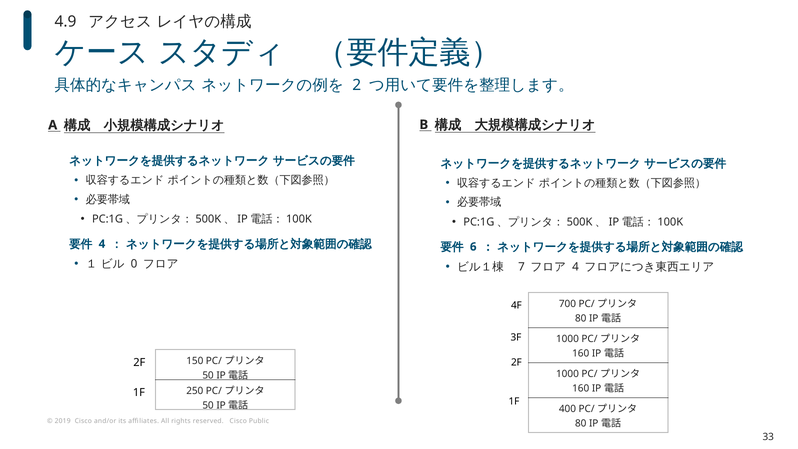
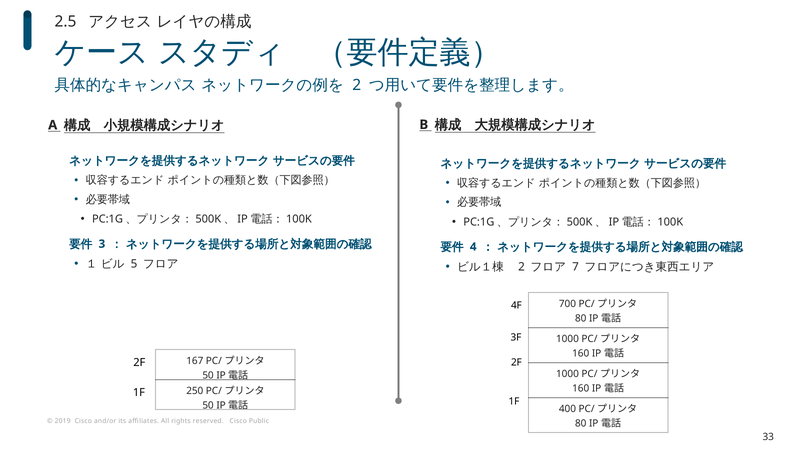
4.9: 4.9 -> 2.5
4 at (102, 244): 4 -> 3
6: 6 -> 4
0: 0 -> 5
7 at (521, 267): 7 -> 2
4 at (576, 267): 4 -> 7
150: 150 -> 167
